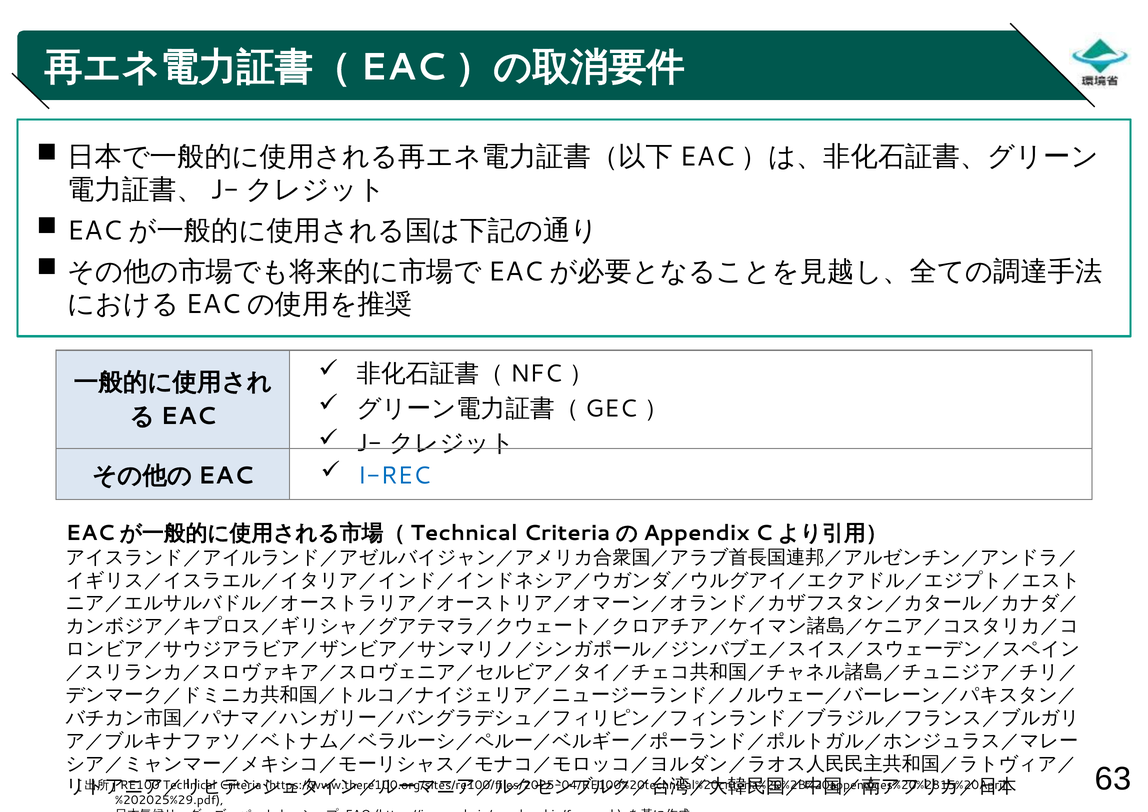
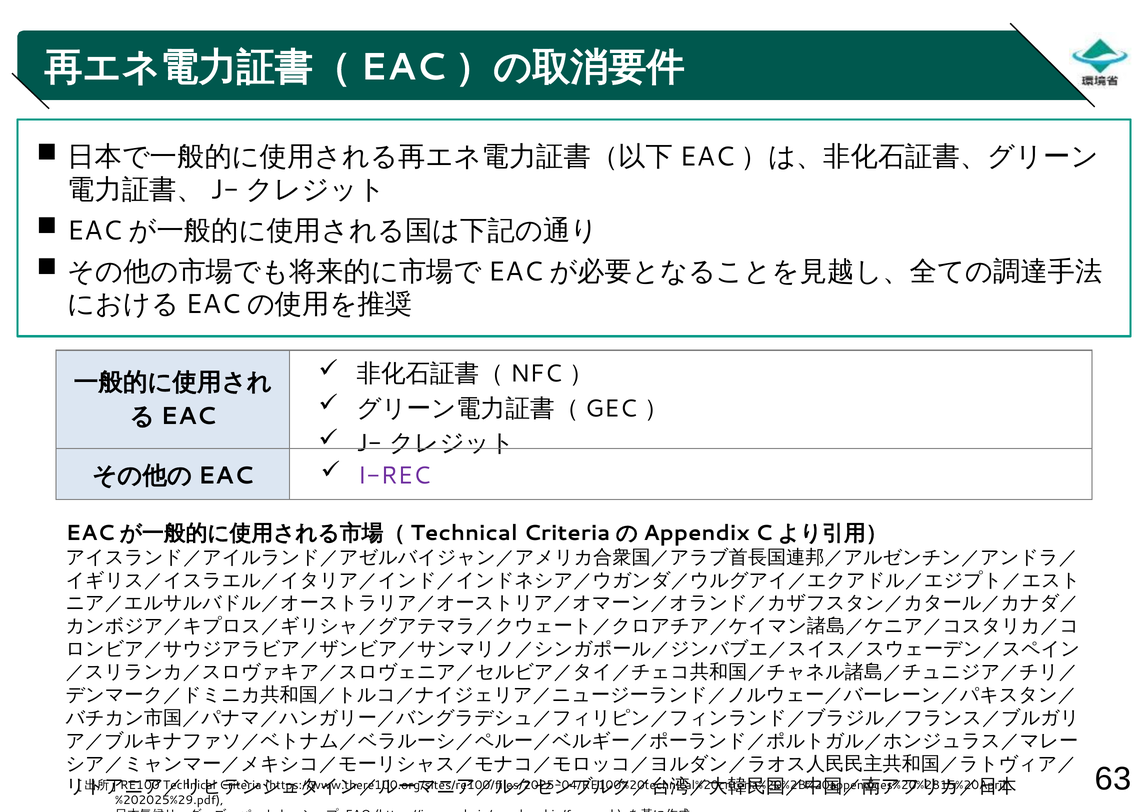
I-REC colour: blue -> purple
